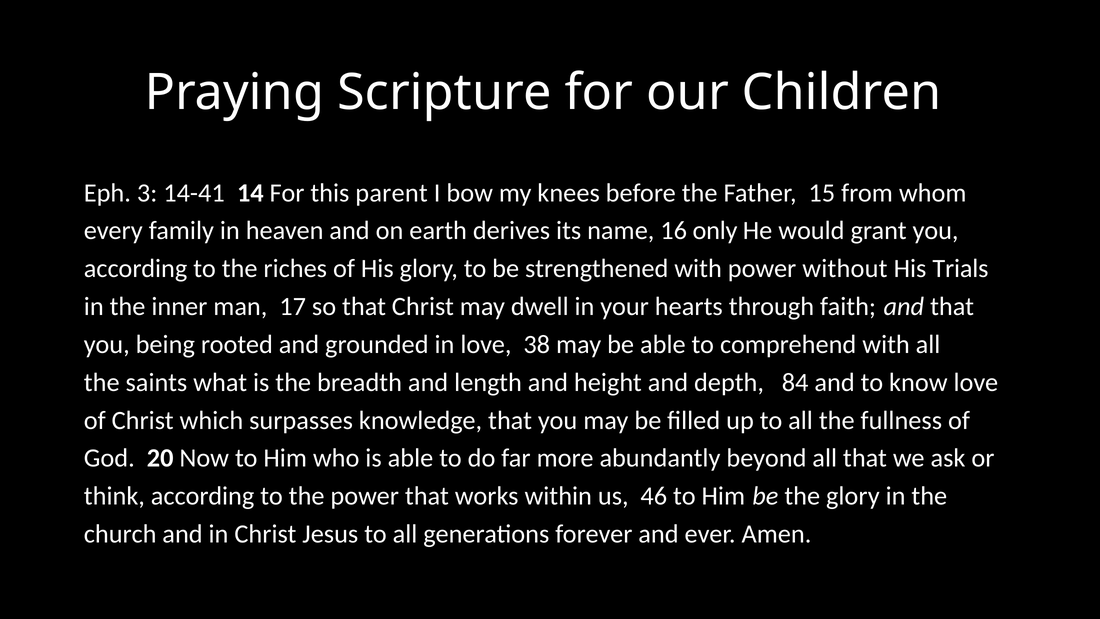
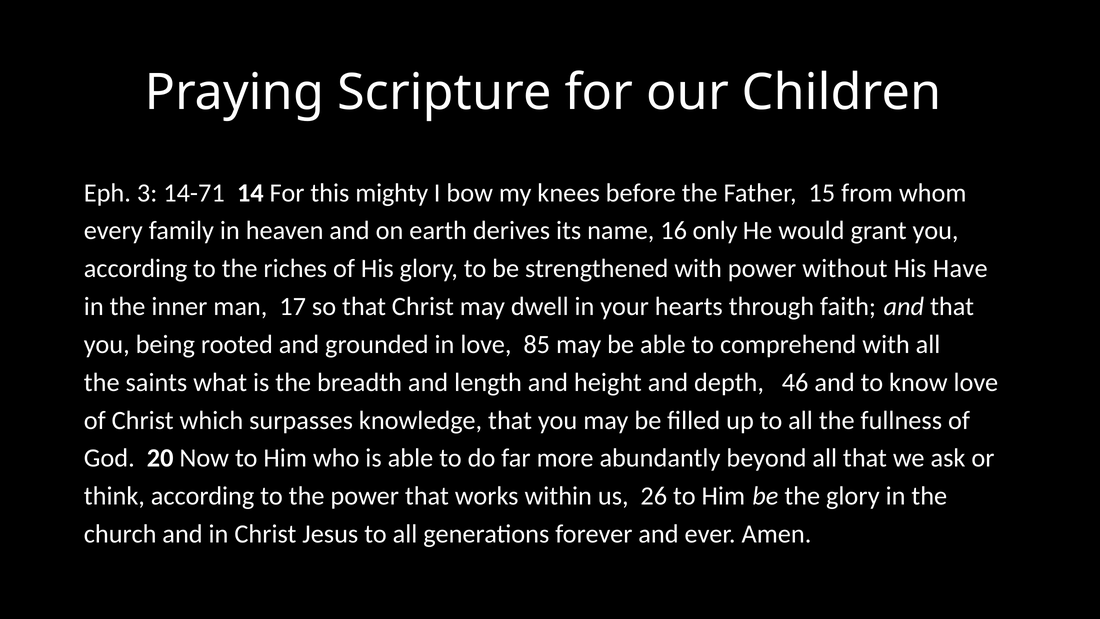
14-41: 14-41 -> 14-71
parent: parent -> mighty
Trials: Trials -> Have
38: 38 -> 85
84: 84 -> 46
46: 46 -> 26
